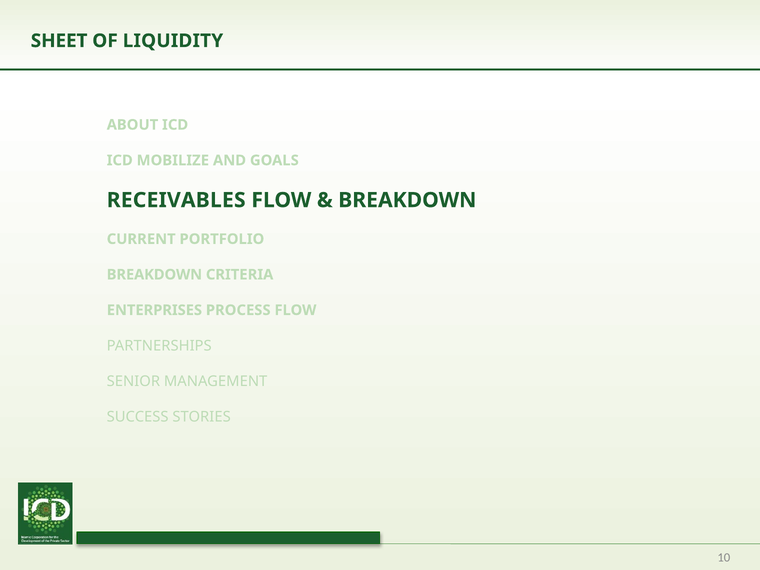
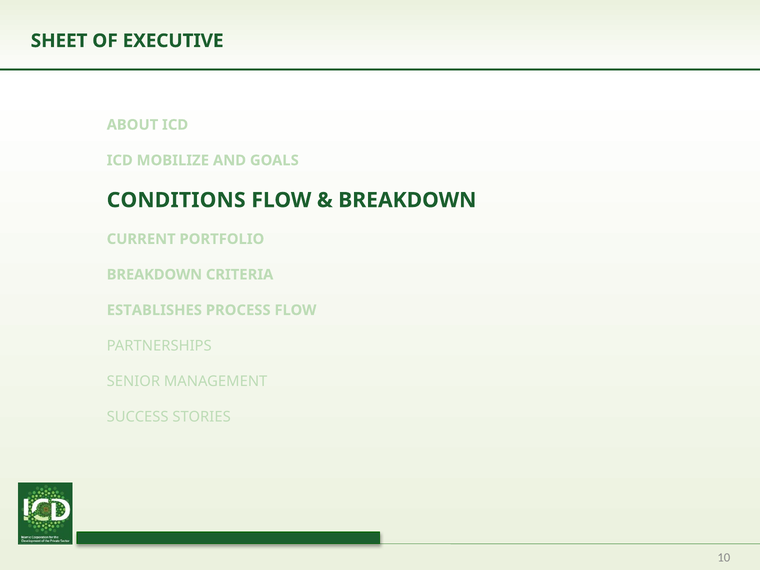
LIQUIDITY: LIQUIDITY -> EXECUTIVE
RECEIVABLES: RECEIVABLES -> CONDITIONS
ENTERPRISES: ENTERPRISES -> ESTABLISHES
